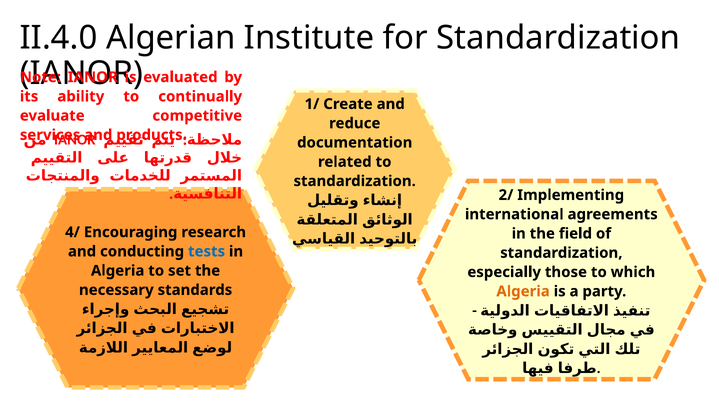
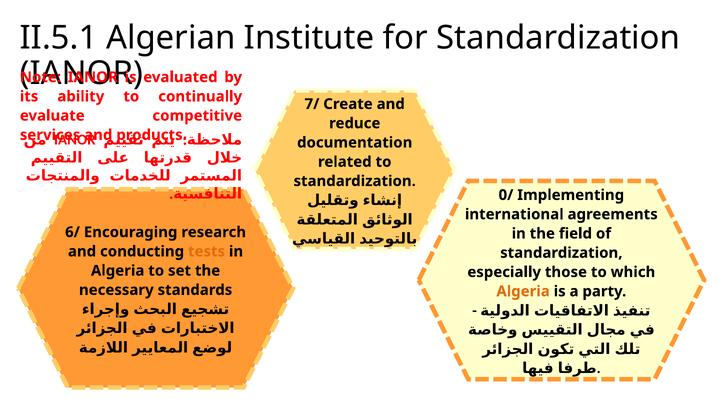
II.4.0: II.4.0 -> II.5.1
1/: 1/ -> 7/
2/: 2/ -> 0/
4/: 4/ -> 6/
tests colour: blue -> orange
